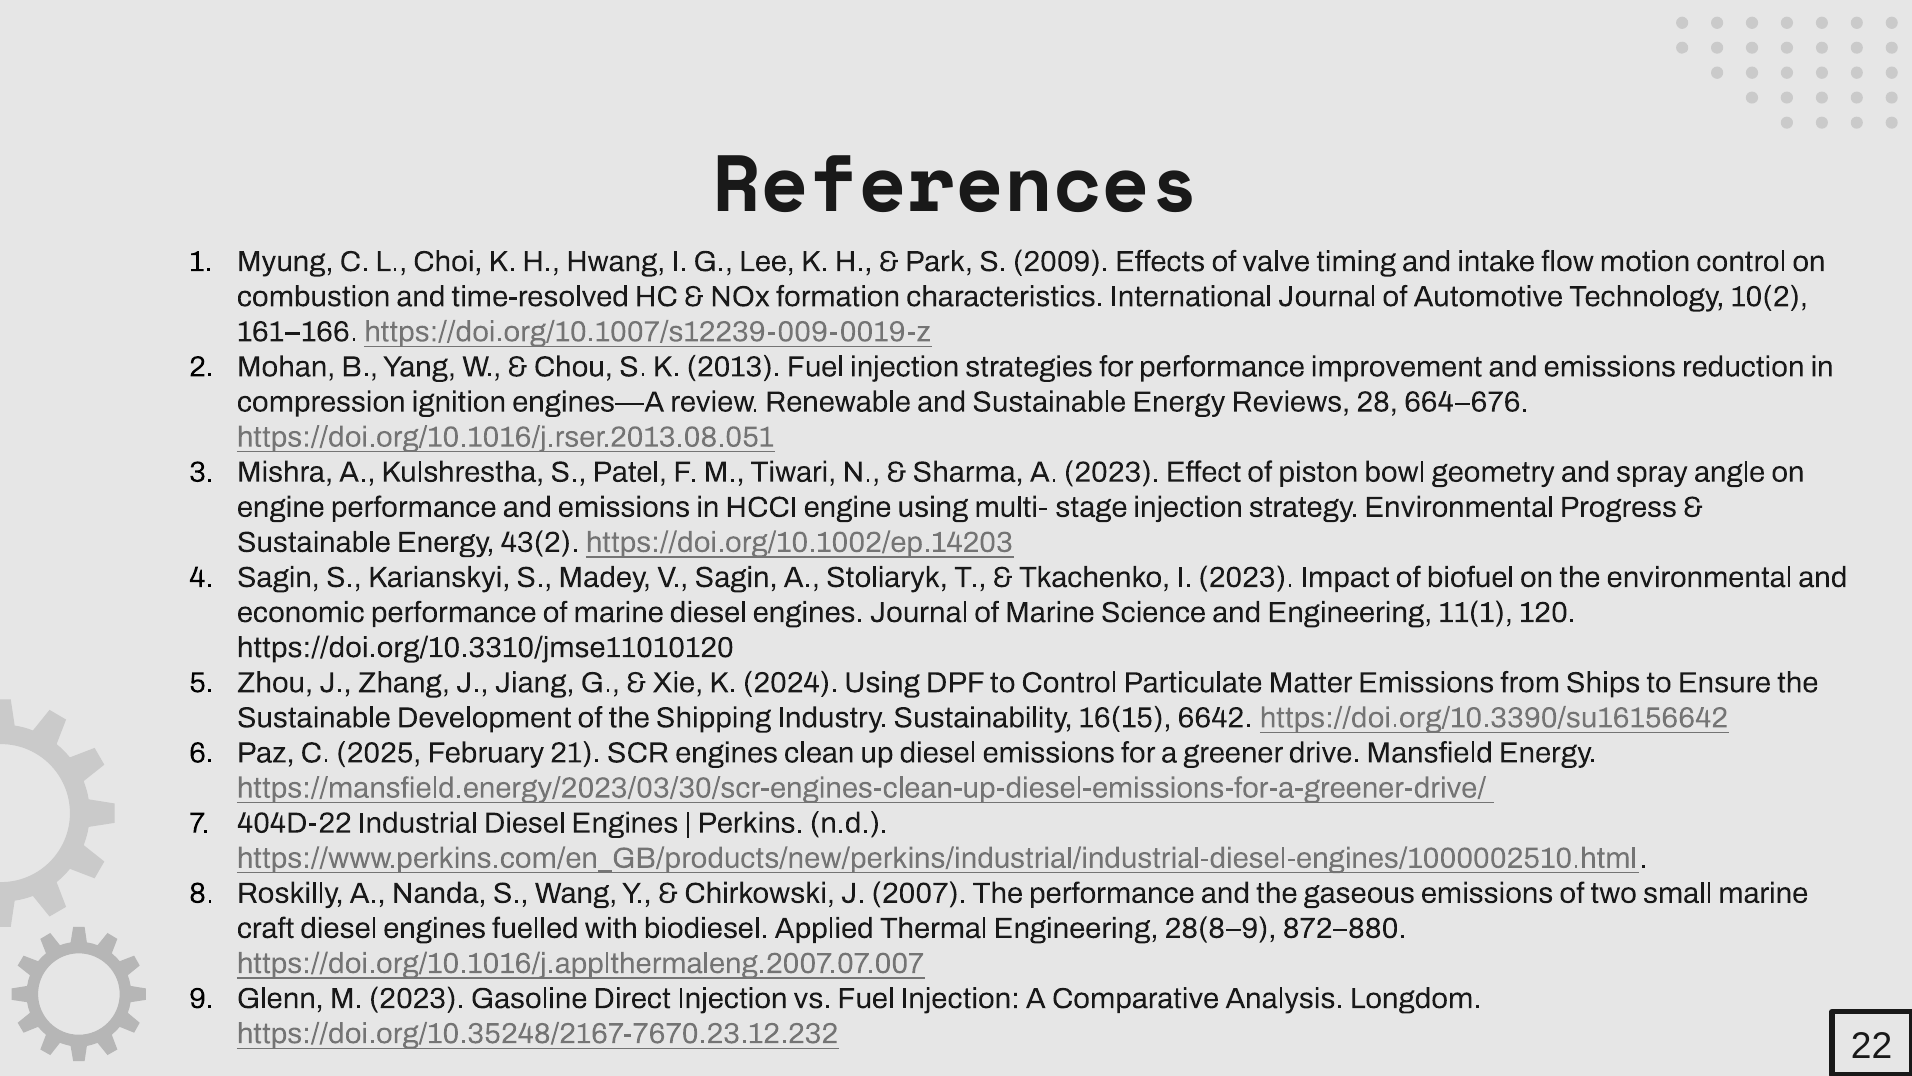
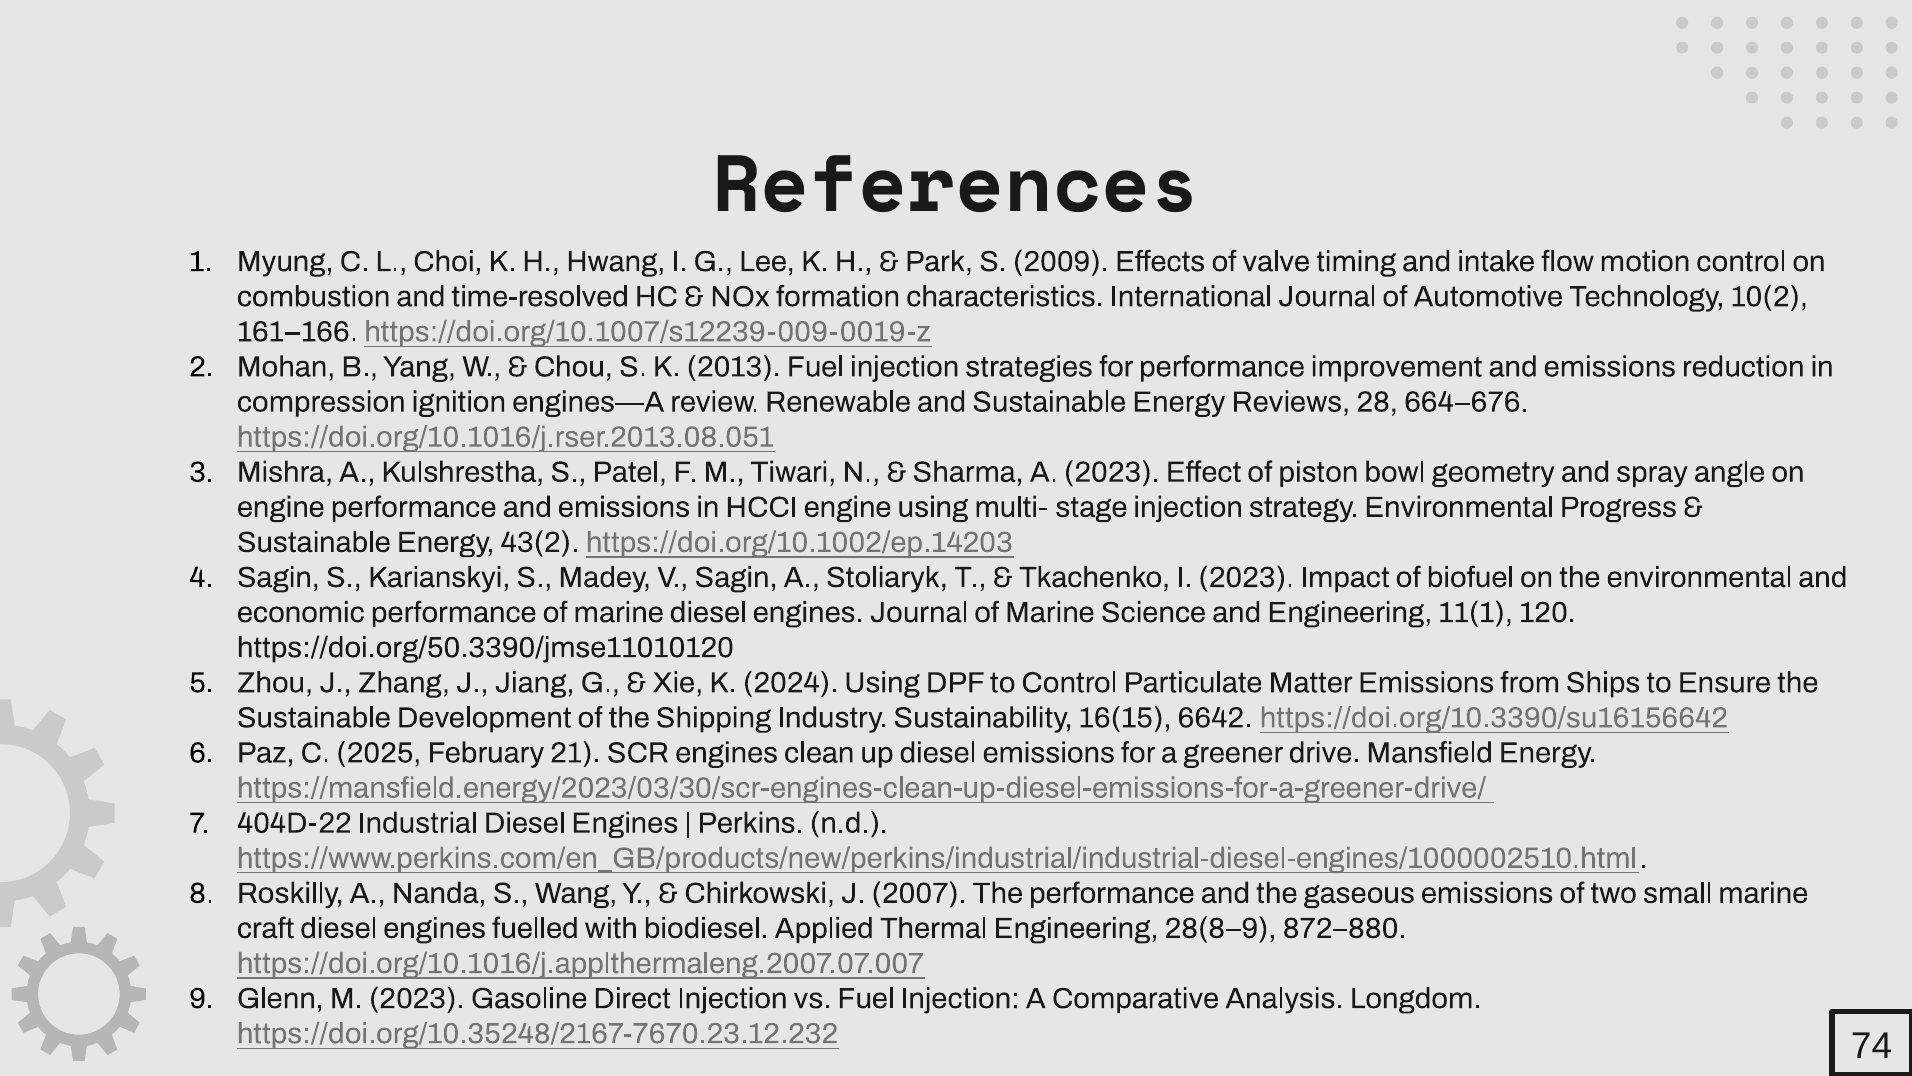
https://doi.org/10.3310/jmse11010120: https://doi.org/10.3310/jmse11010120 -> https://doi.org/50.3390/jmse11010120
22: 22 -> 74
